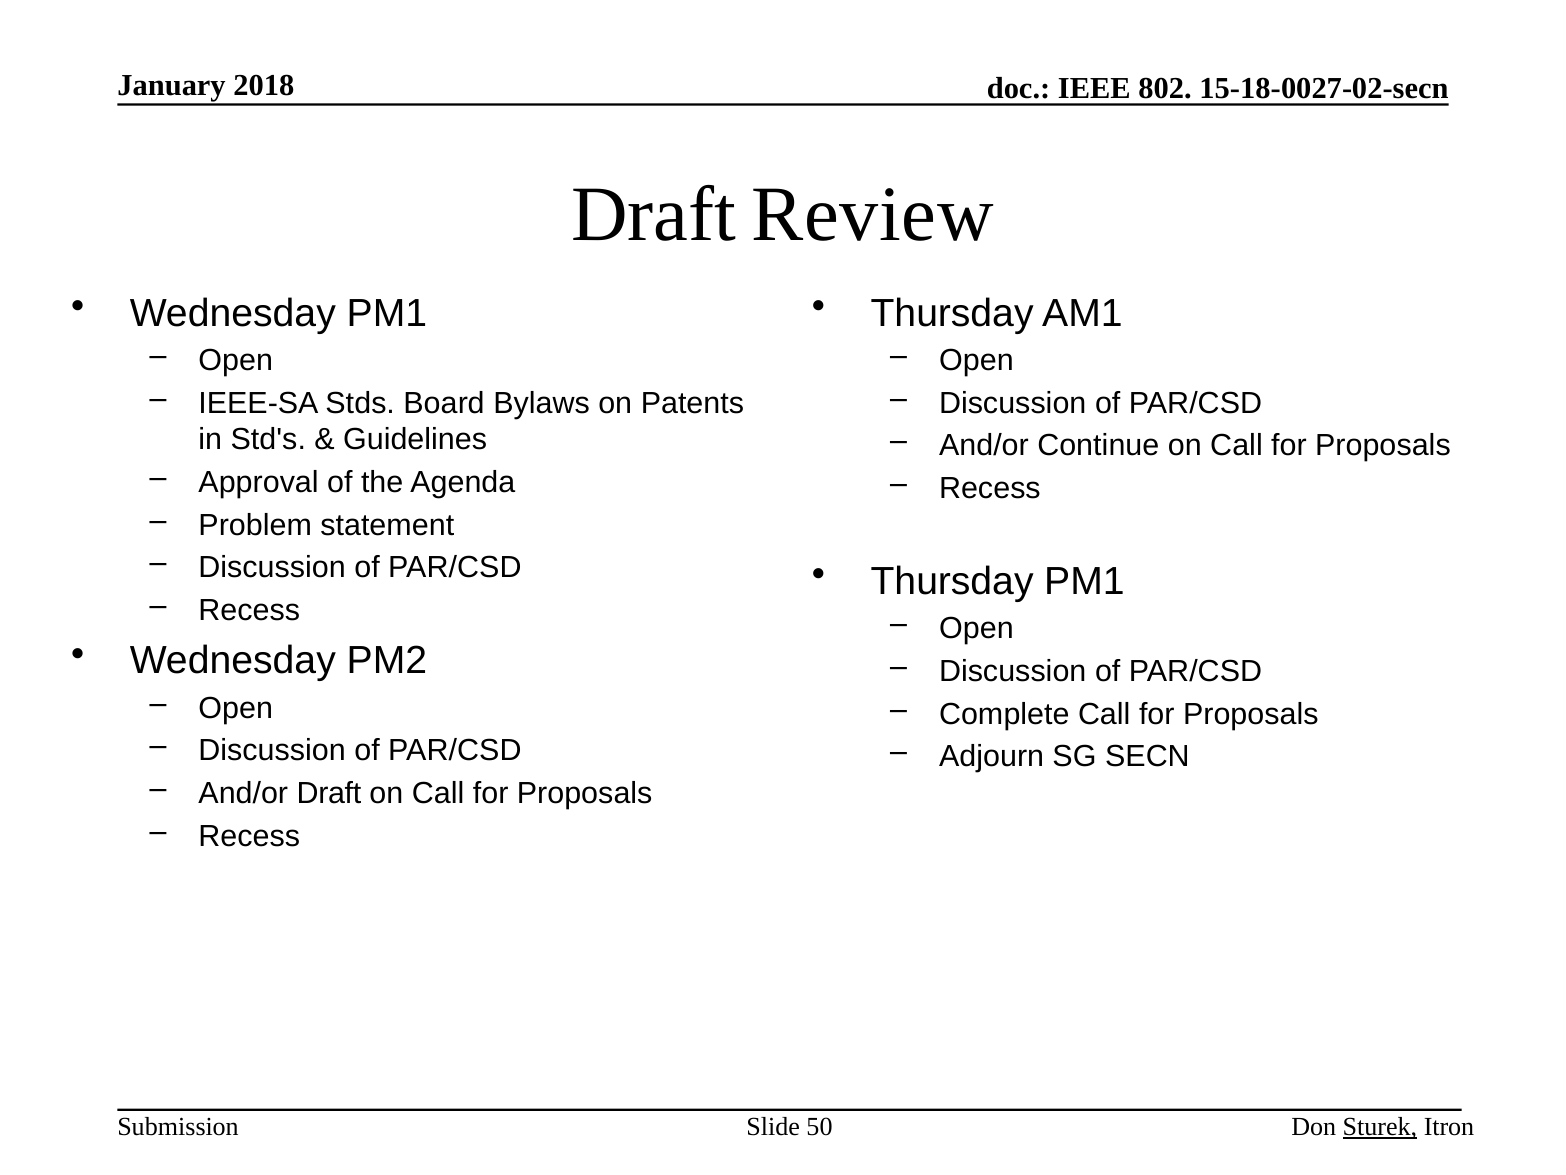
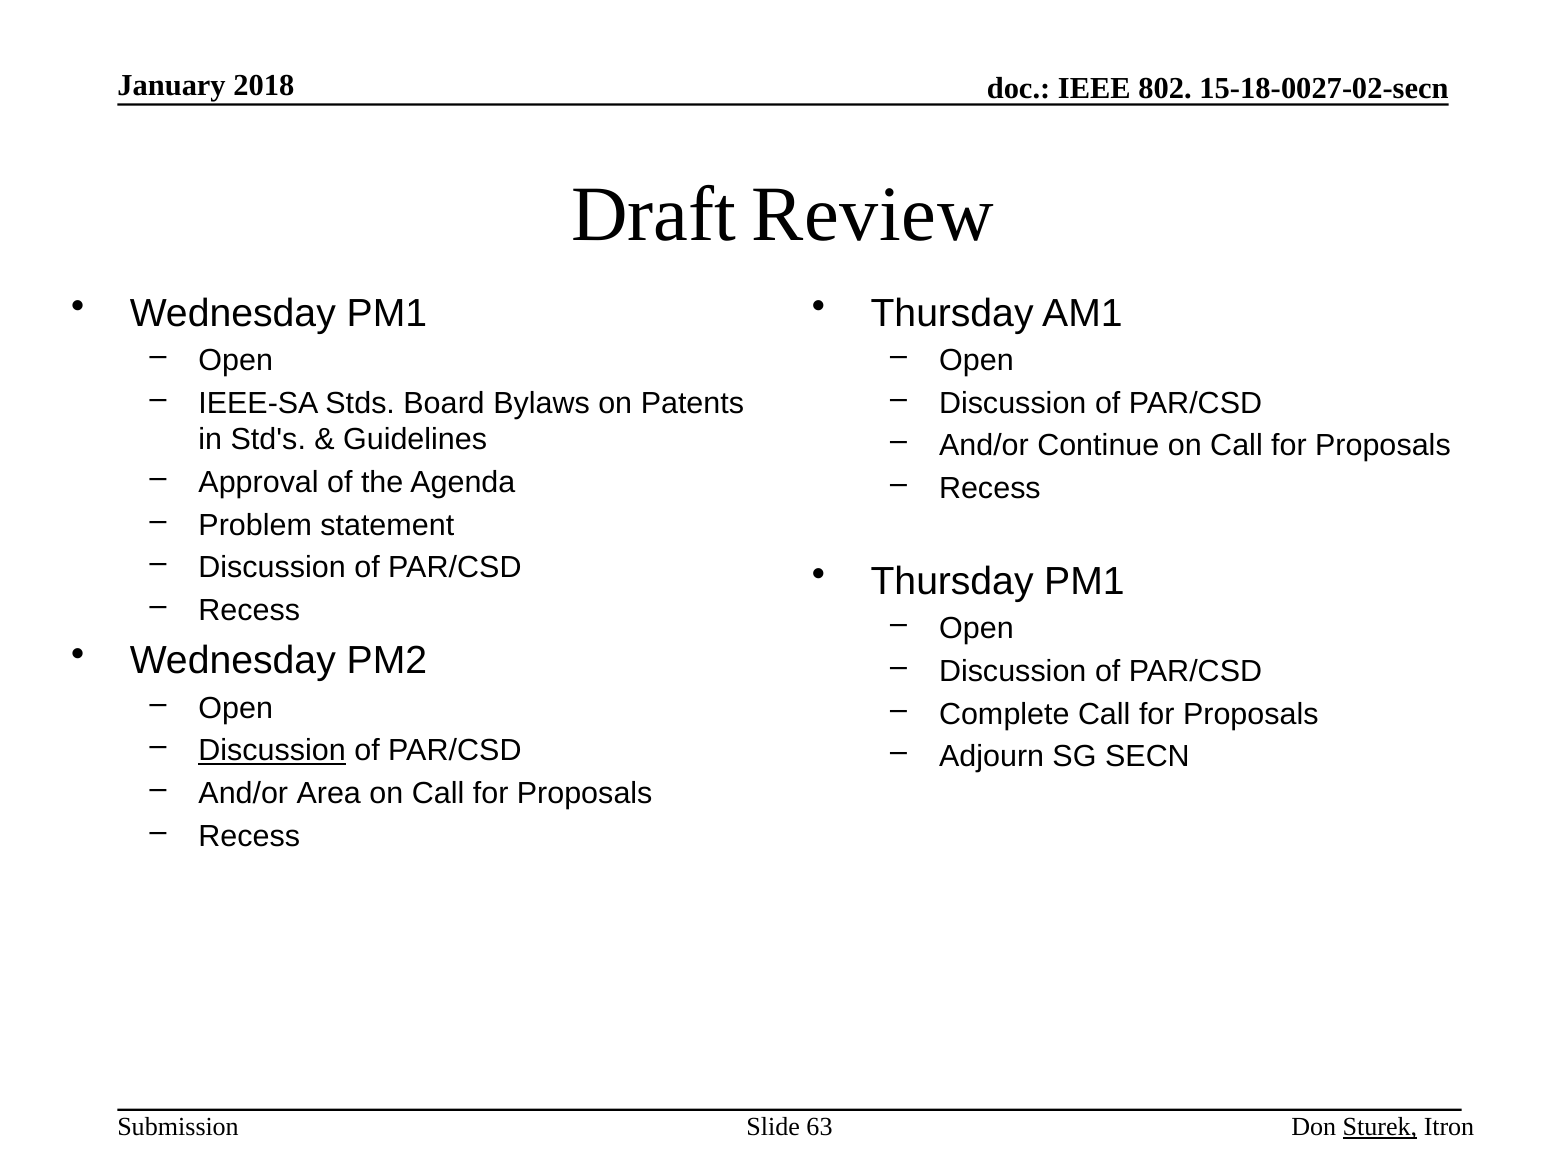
Discussion at (272, 750) underline: none -> present
And/or Draft: Draft -> Area
50: 50 -> 63
